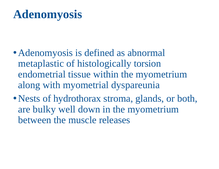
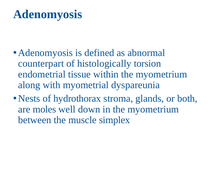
metaplastic: metaplastic -> counterpart
bulky: bulky -> moles
releases: releases -> simplex
